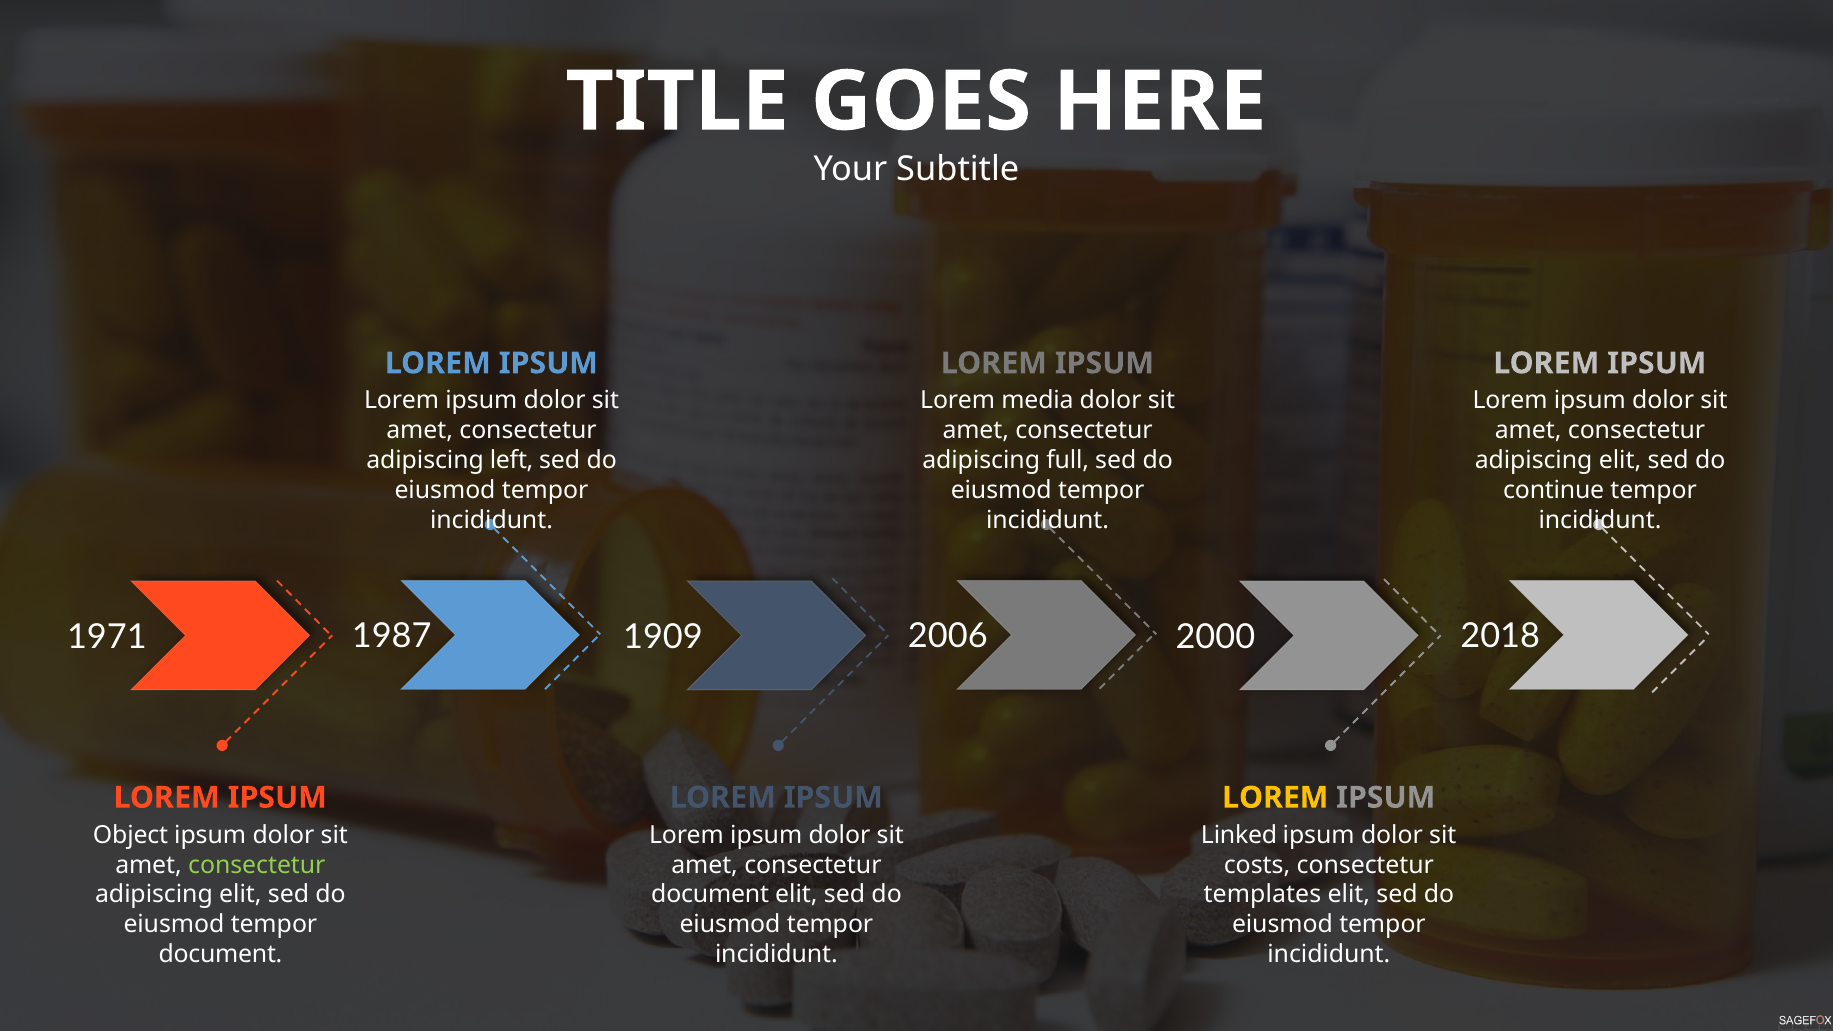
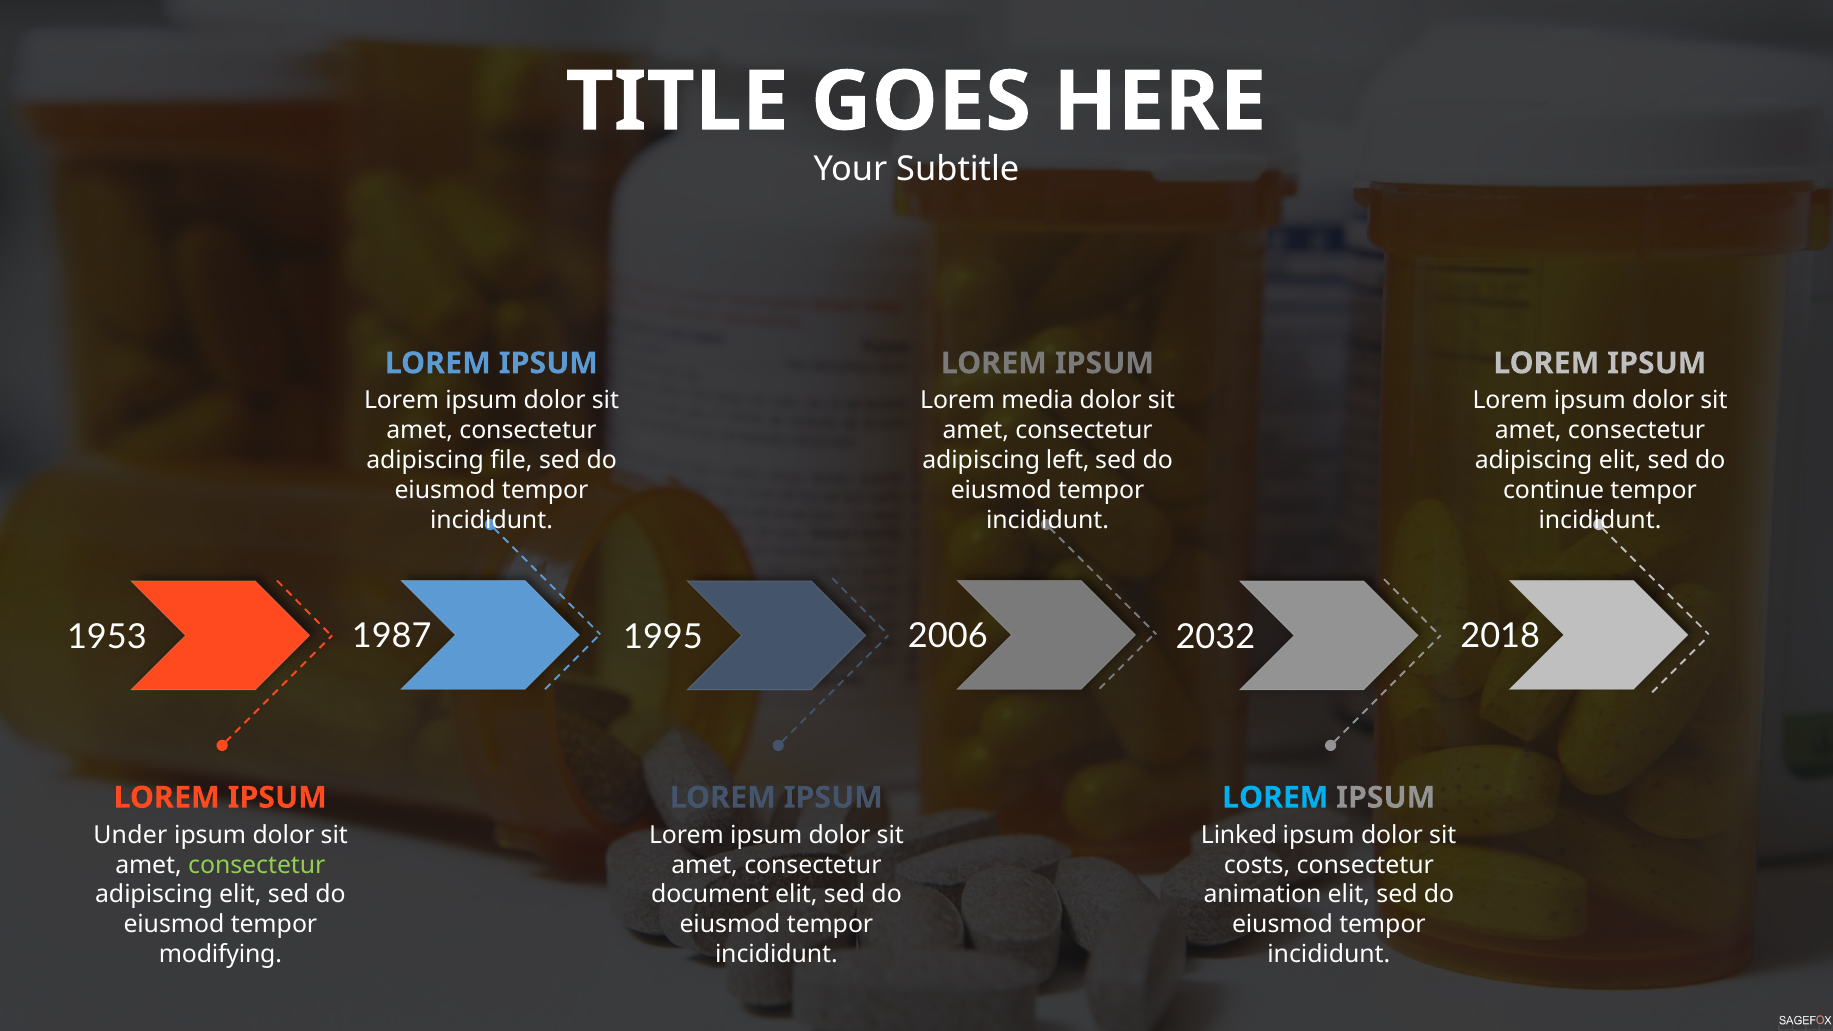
left: left -> file
full: full -> left
1971: 1971 -> 1953
1909: 1909 -> 1995
2000: 2000 -> 2032
LOREM at (1275, 798) colour: yellow -> light blue
Object: Object -> Under
templates: templates -> animation
document at (220, 954): document -> modifying
